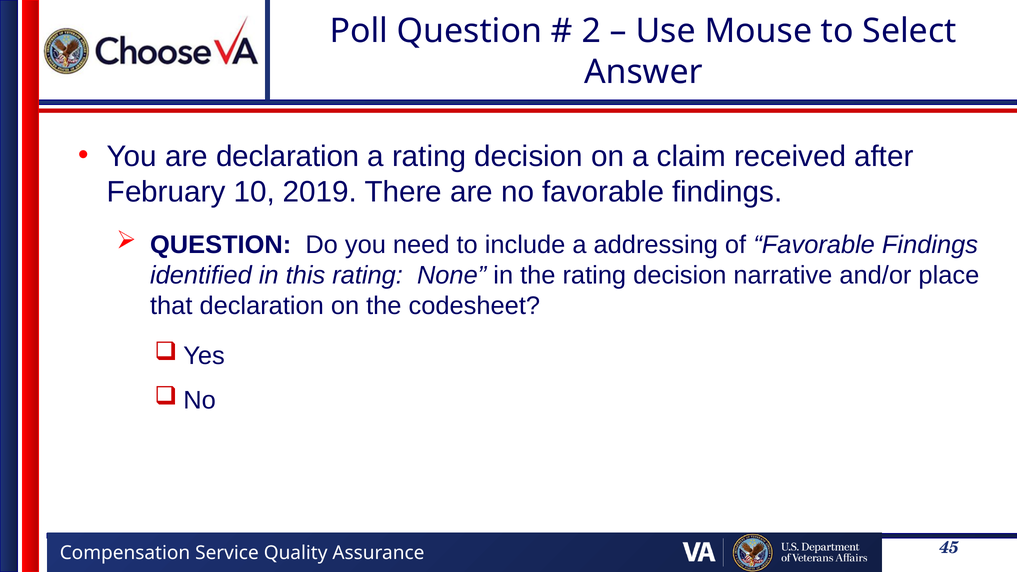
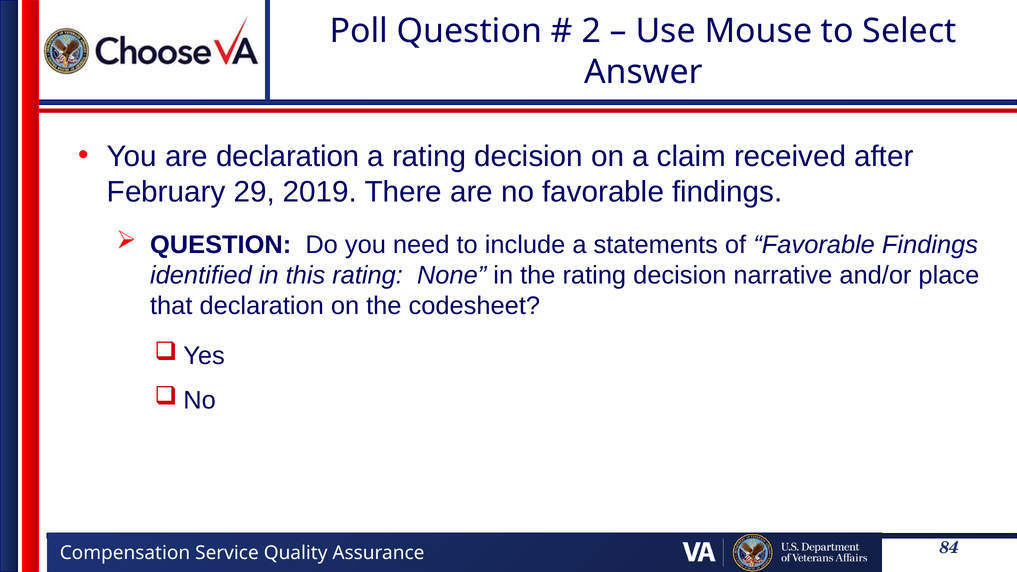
10: 10 -> 29
addressing: addressing -> statements
45: 45 -> 84
